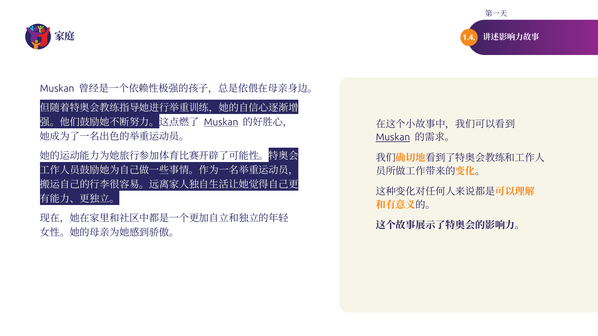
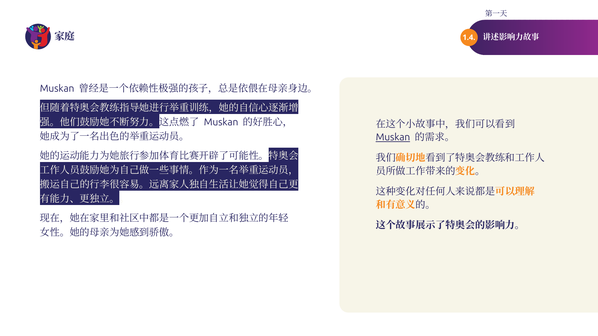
Muskan at (221, 122) underline: present -> none
